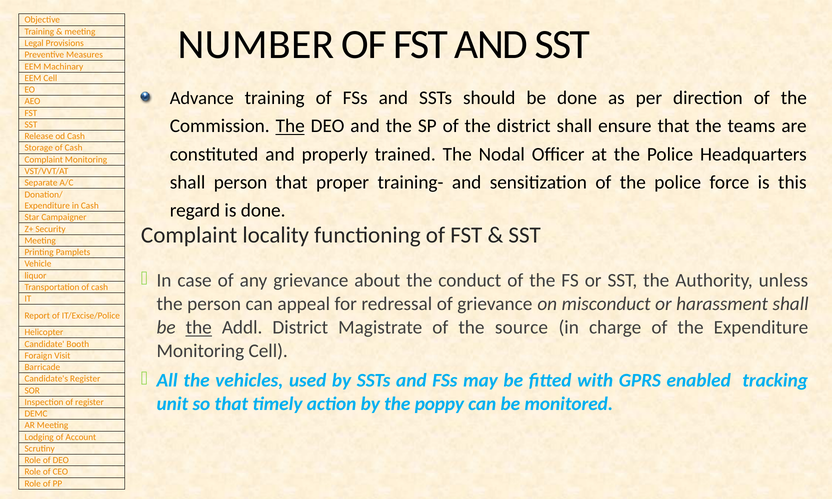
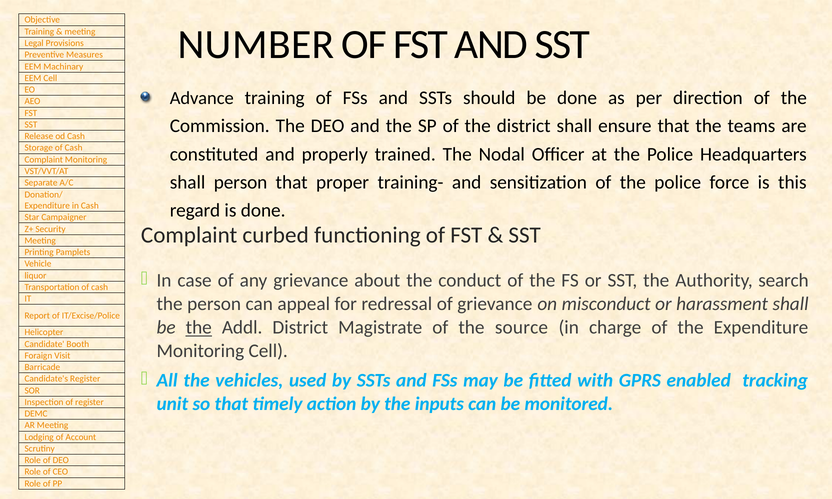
The at (290, 126) underline: present -> none
locality: locality -> curbed
unless: unless -> search
poppy: poppy -> inputs
